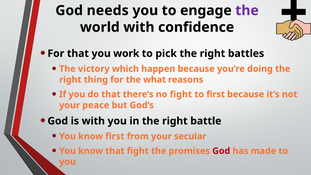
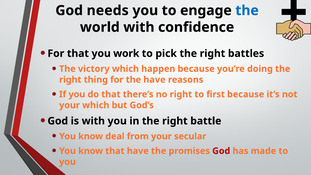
the at (247, 10) colour: purple -> blue
the what: what -> have
no fight: fight -> right
your peace: peace -> which
know first: first -> deal
that fight: fight -> have
